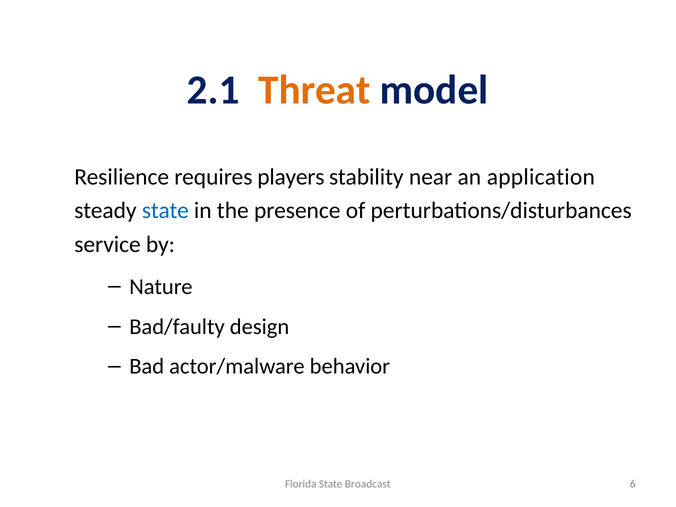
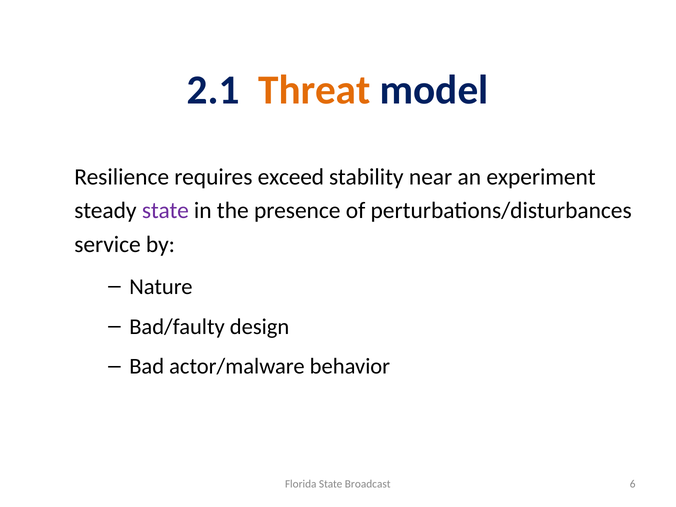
players: players -> exceed
application: application -> experiment
state at (165, 211) colour: blue -> purple
